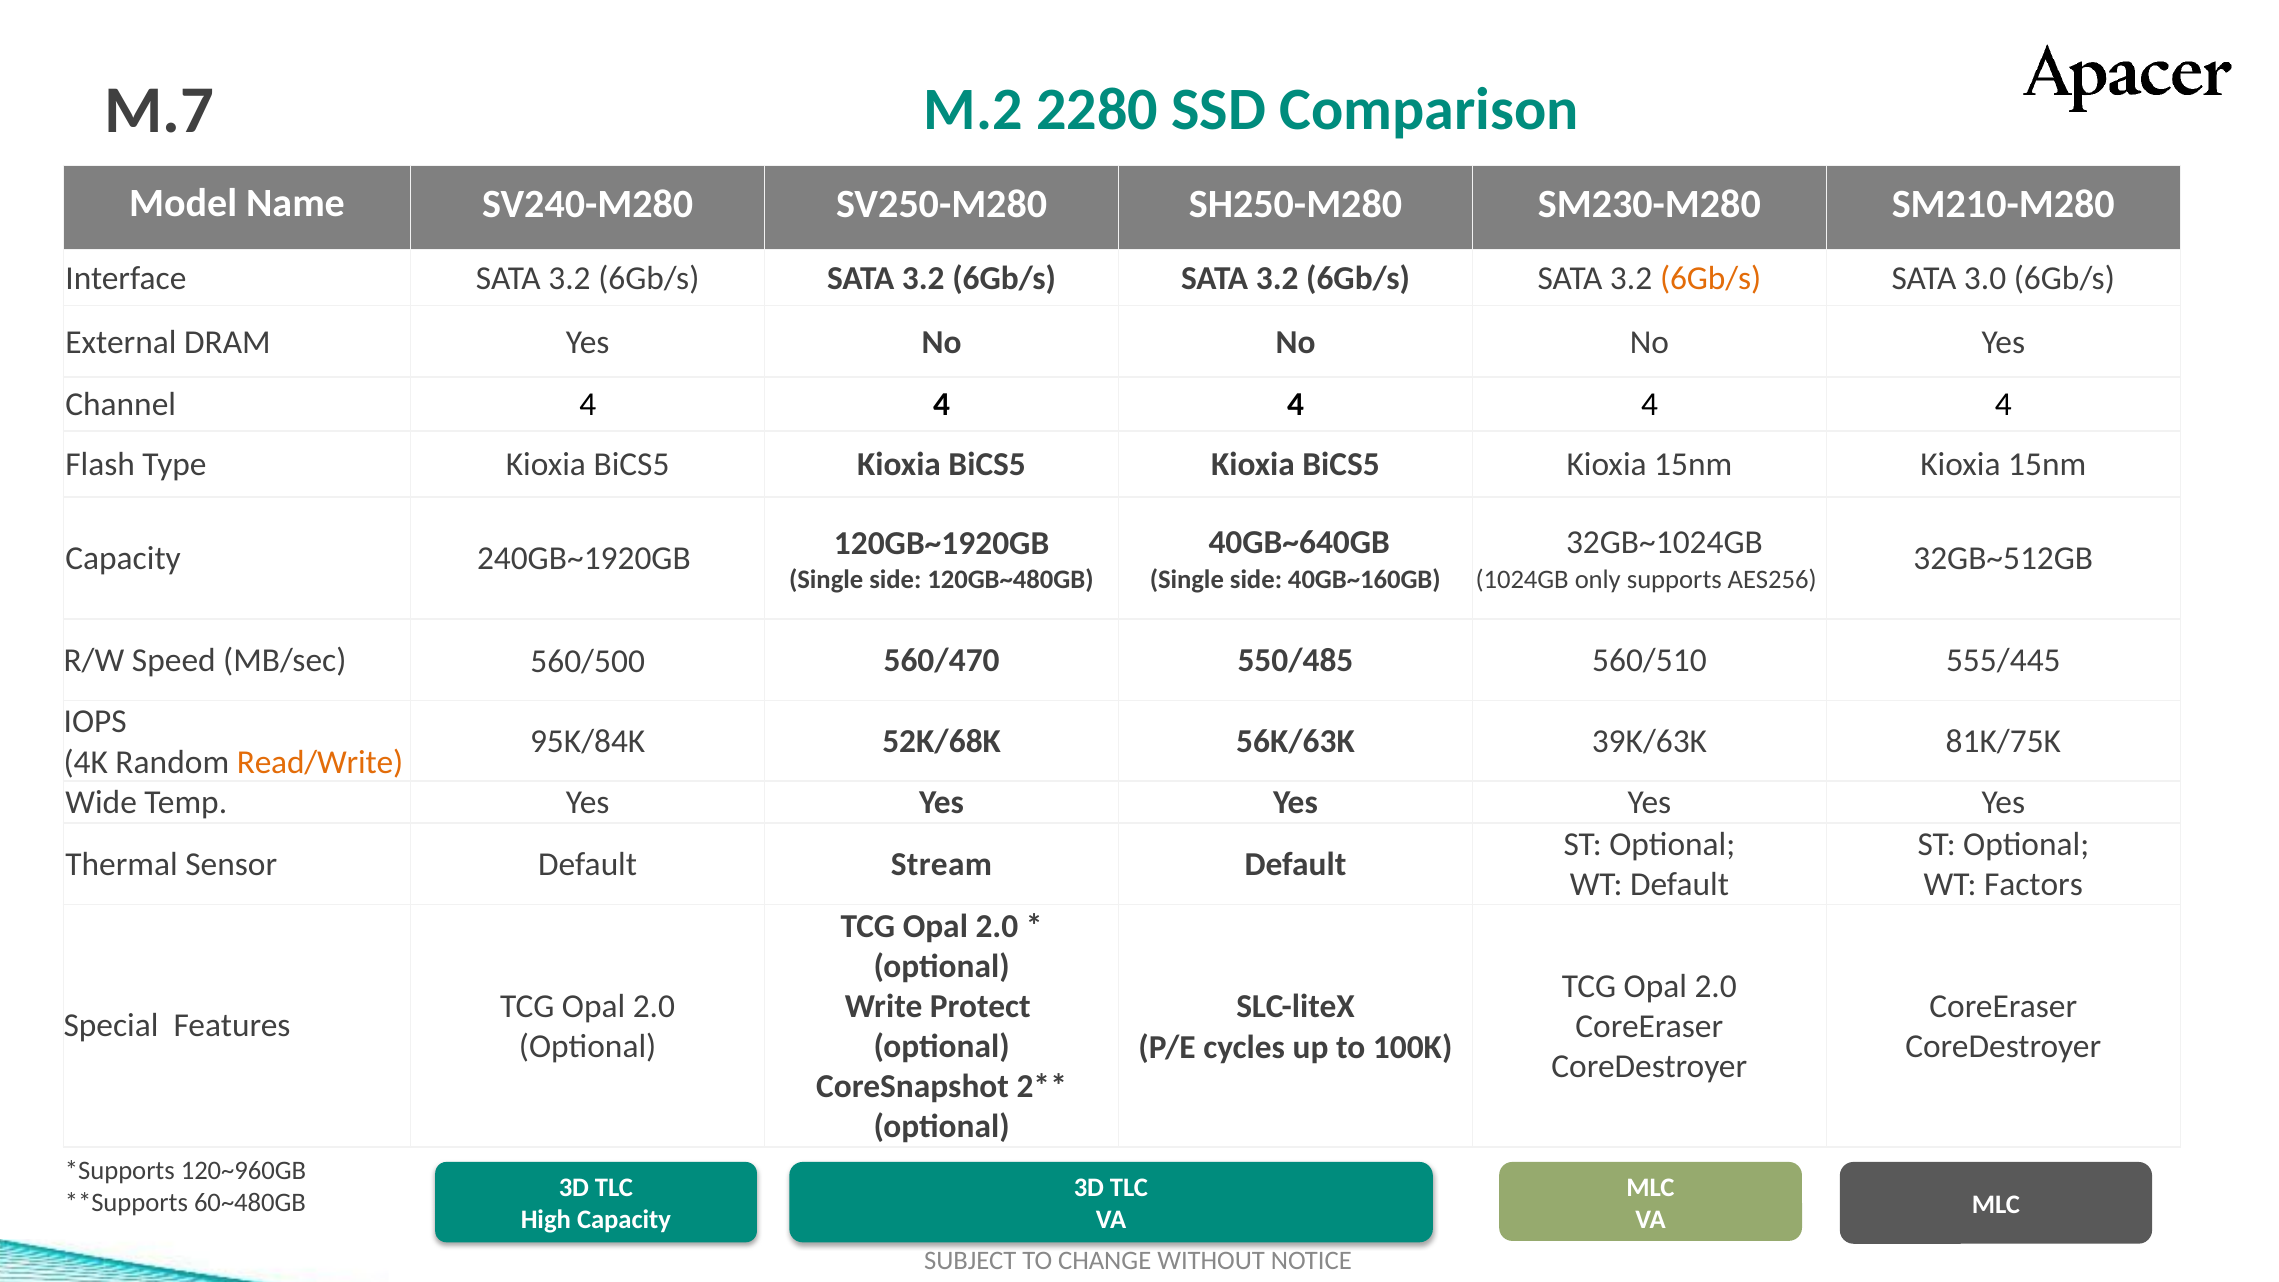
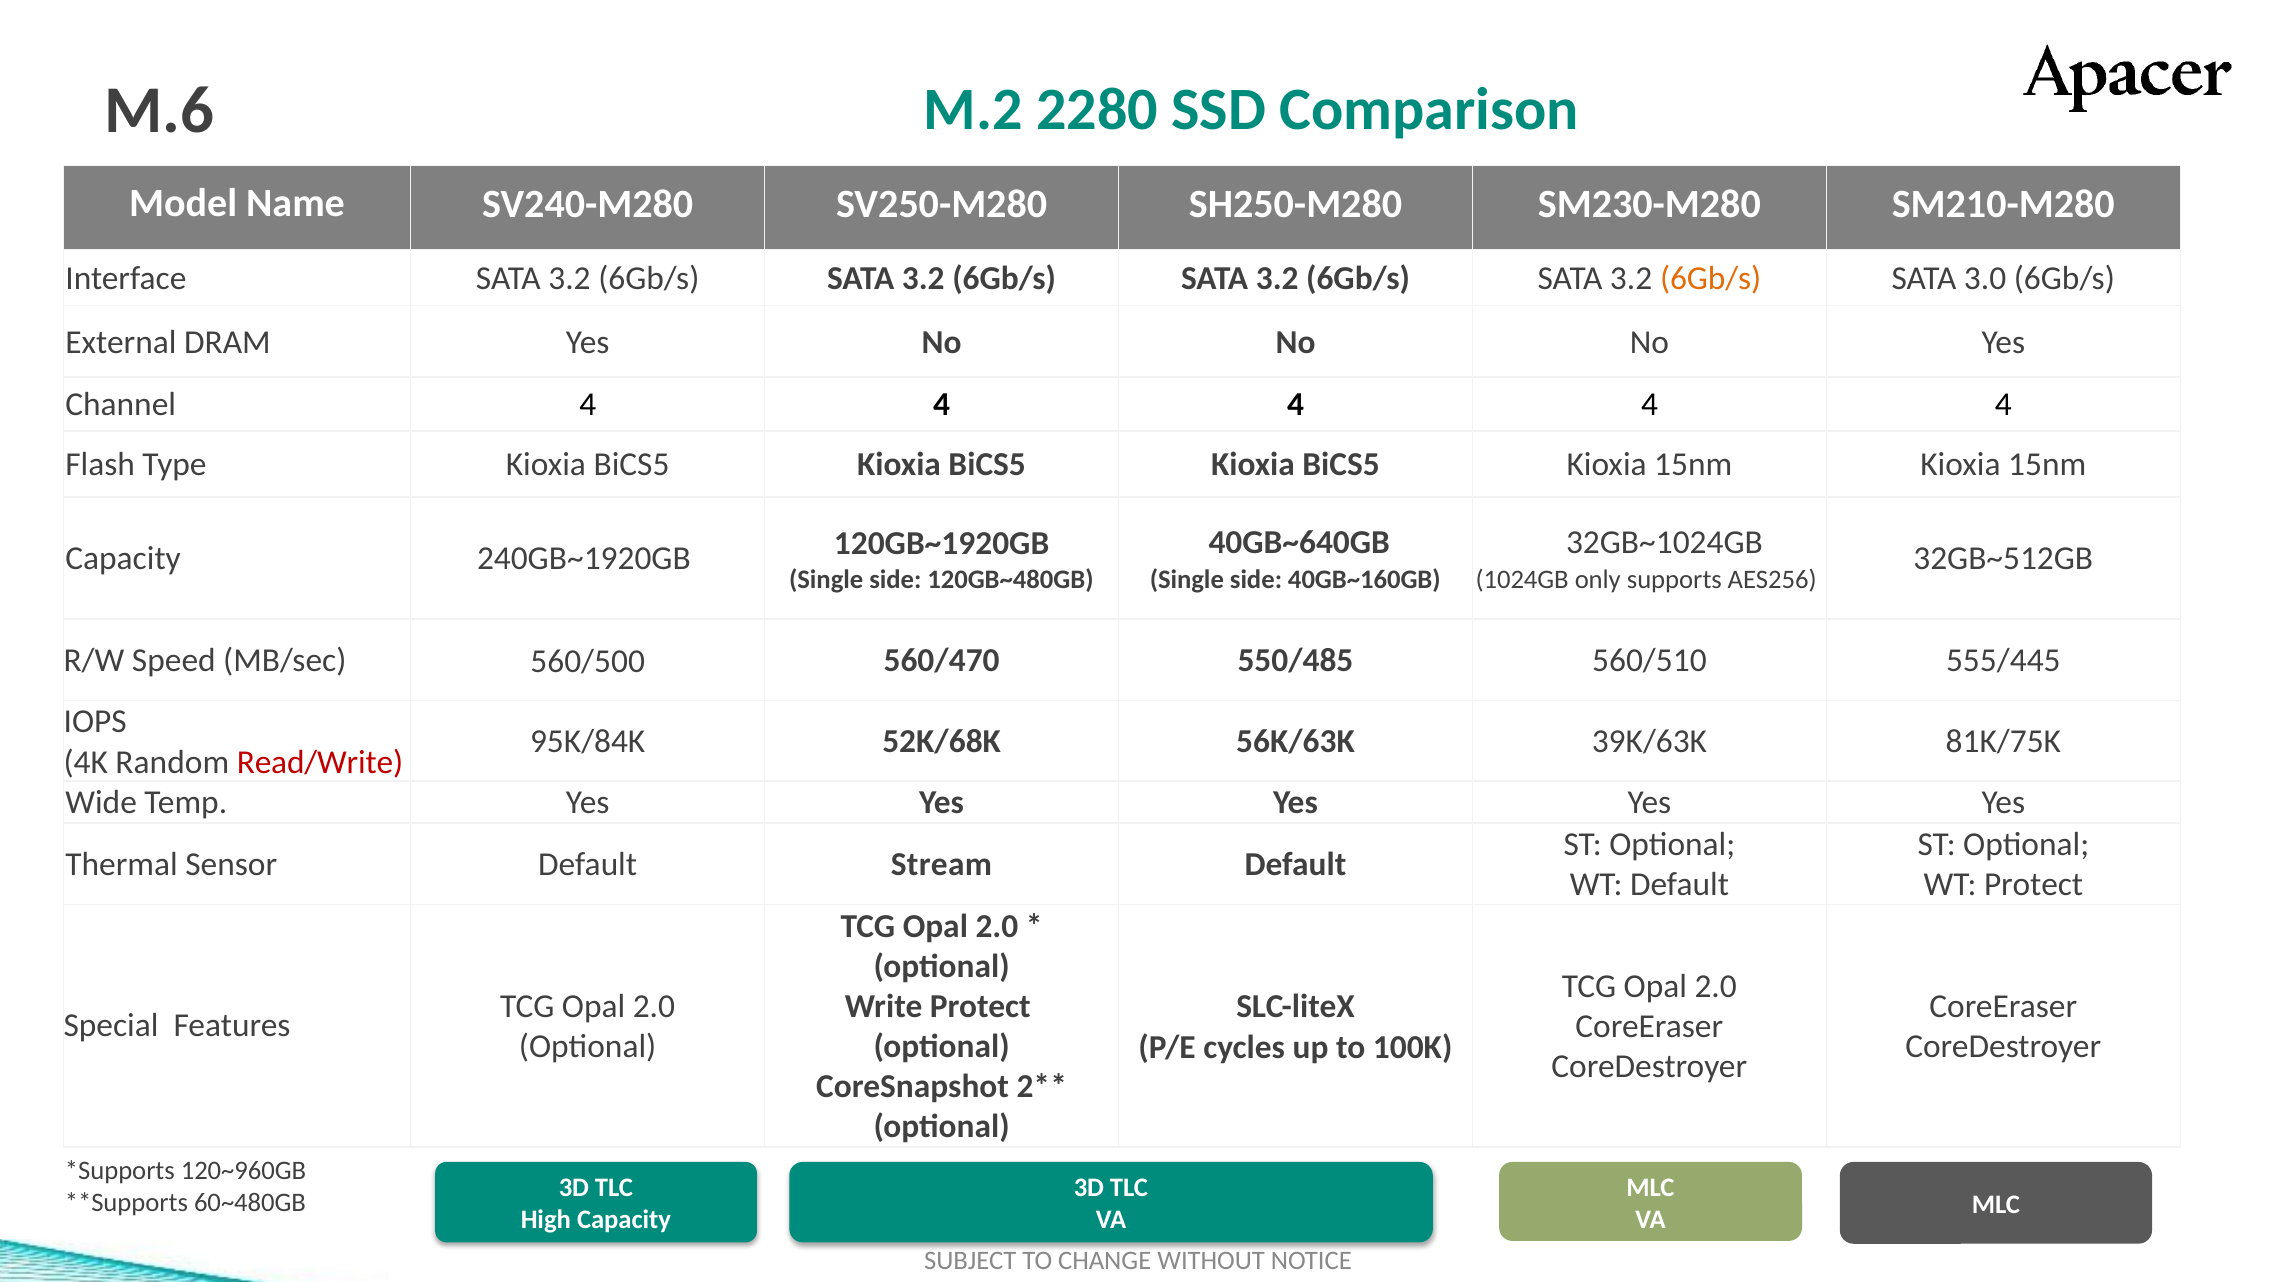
M.7: M.7 -> M.6
Read/Write colour: orange -> red
WT Factors: Factors -> Protect
